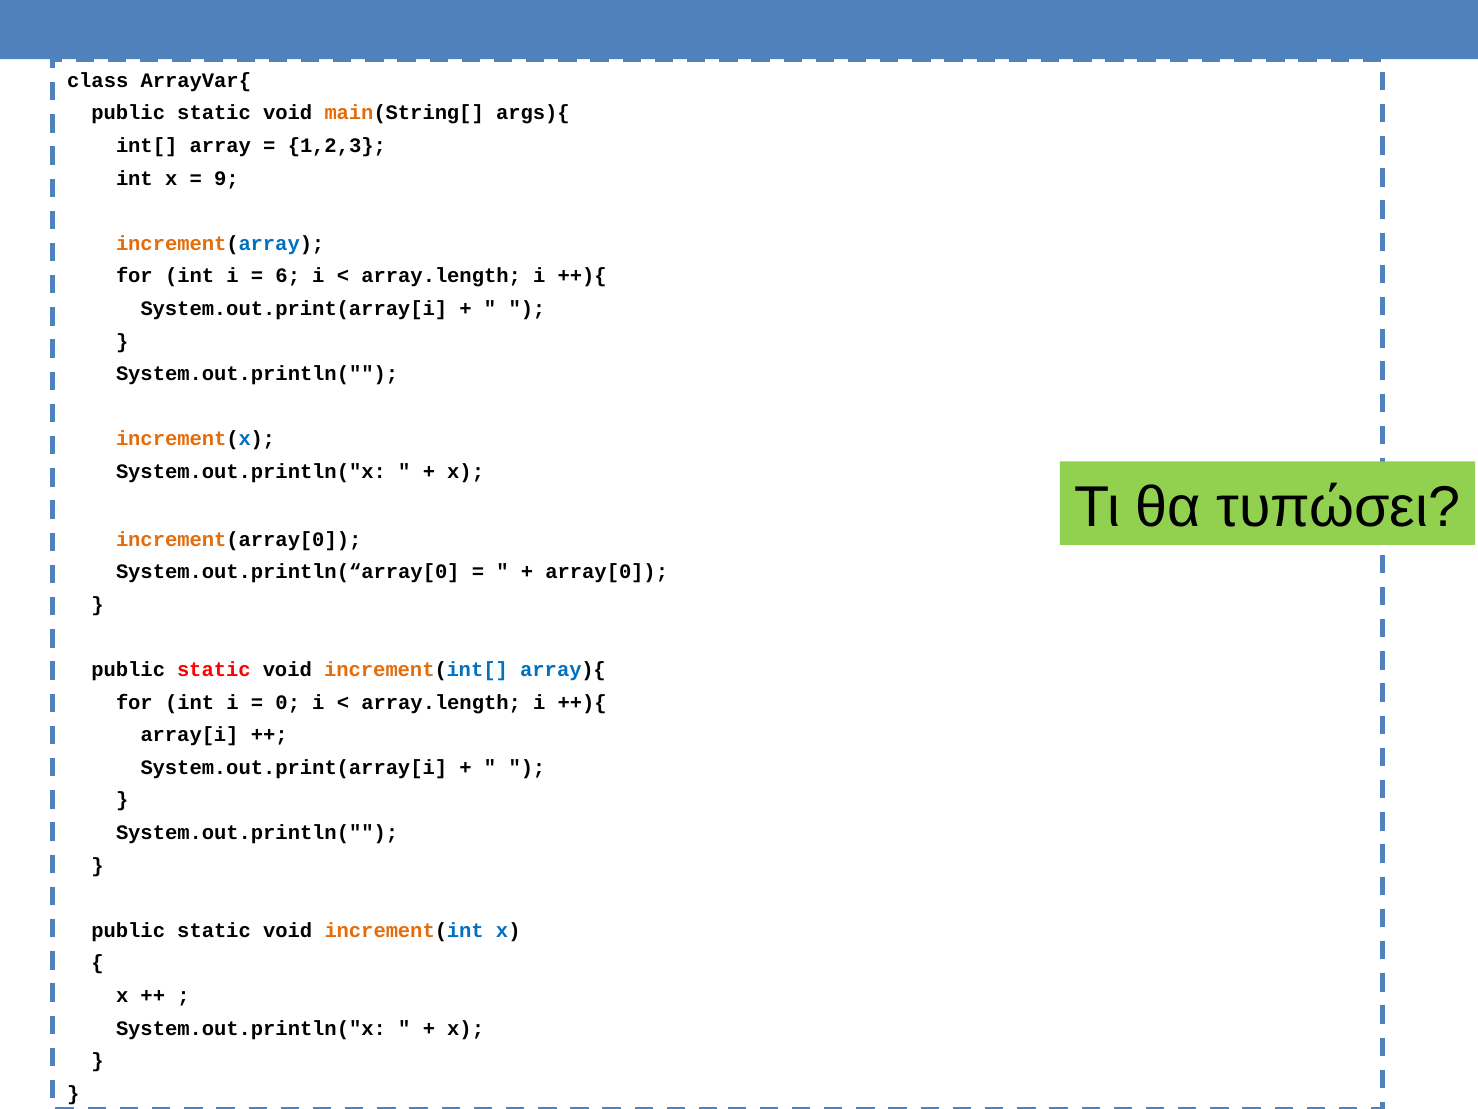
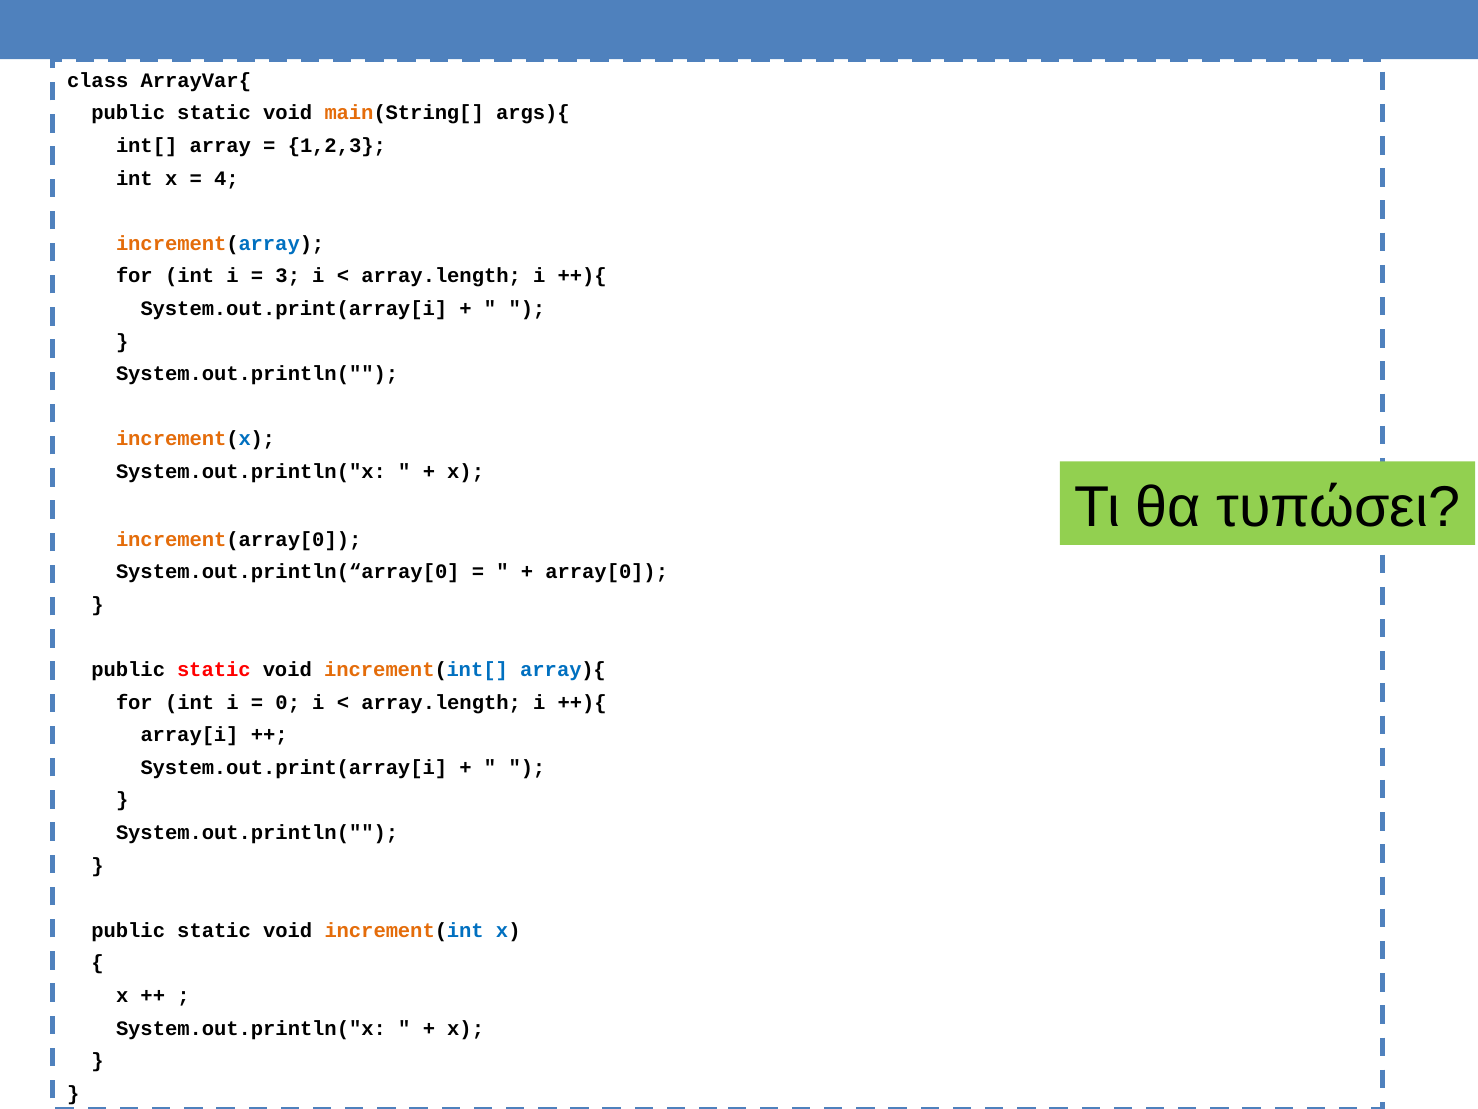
9: 9 -> 4
6: 6 -> 3
